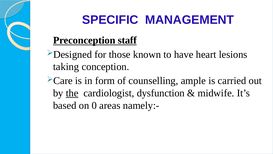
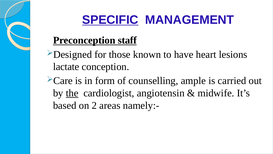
SPECIFIC underline: none -> present
taking: taking -> lactate
dysfunction: dysfunction -> angiotensin
0: 0 -> 2
